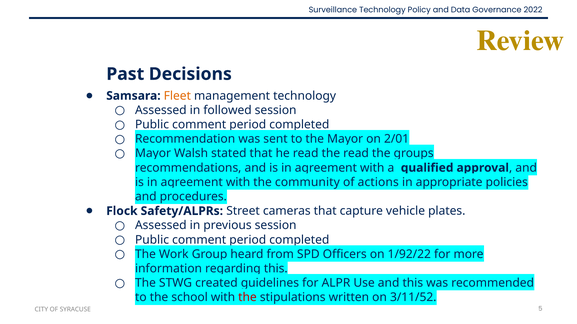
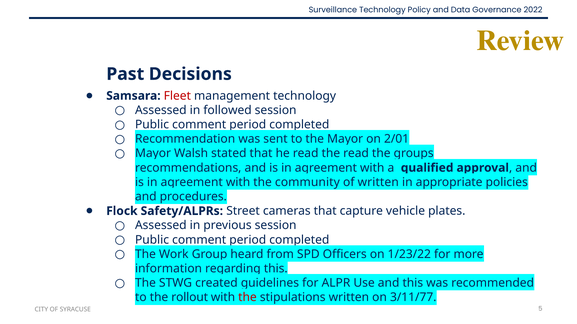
Fleet colour: orange -> red
of actions: actions -> written
1/92/22: 1/92/22 -> 1/23/22
school: school -> rollout
3/11/52: 3/11/52 -> 3/11/77
